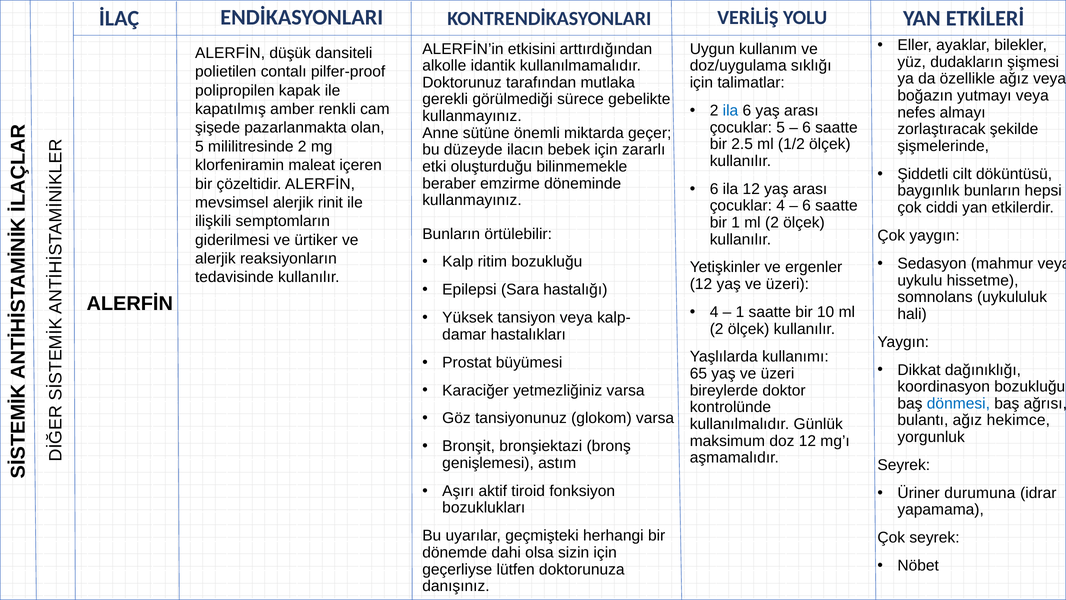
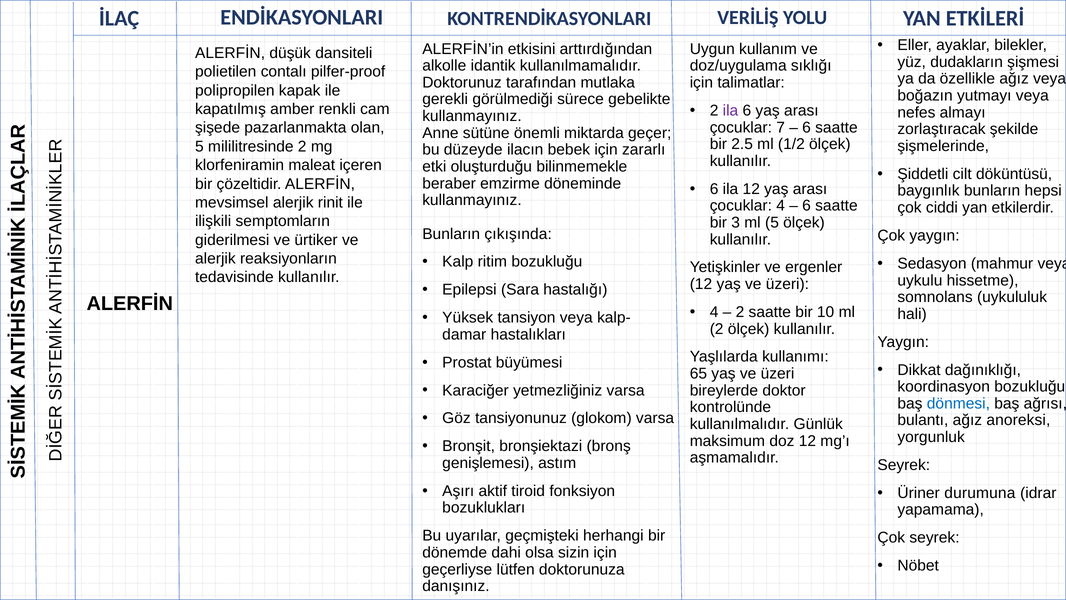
ila at (730, 110) colour: blue -> purple
çocuklar 5: 5 -> 7
bir 1: 1 -> 3
2 at (772, 222): 2 -> 5
örtülebilir: örtülebilir -> çıkışında
1 at (740, 312): 1 -> 2
hekimce: hekimce -> anoreksi
